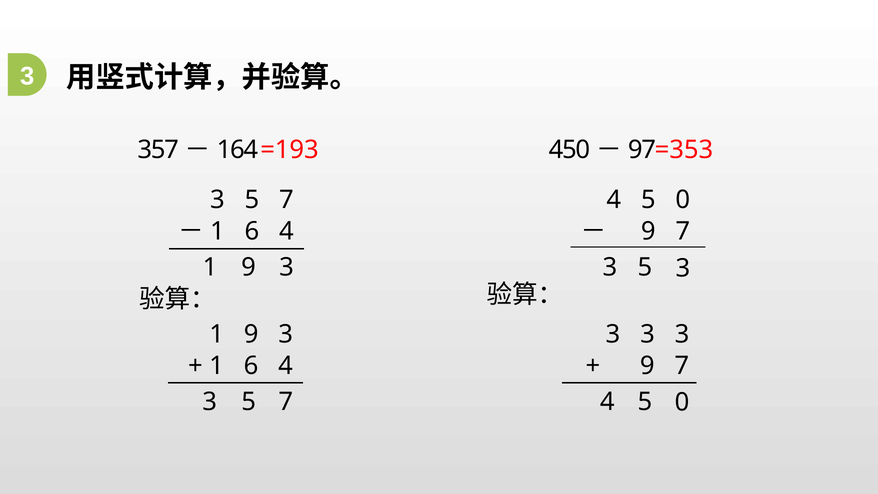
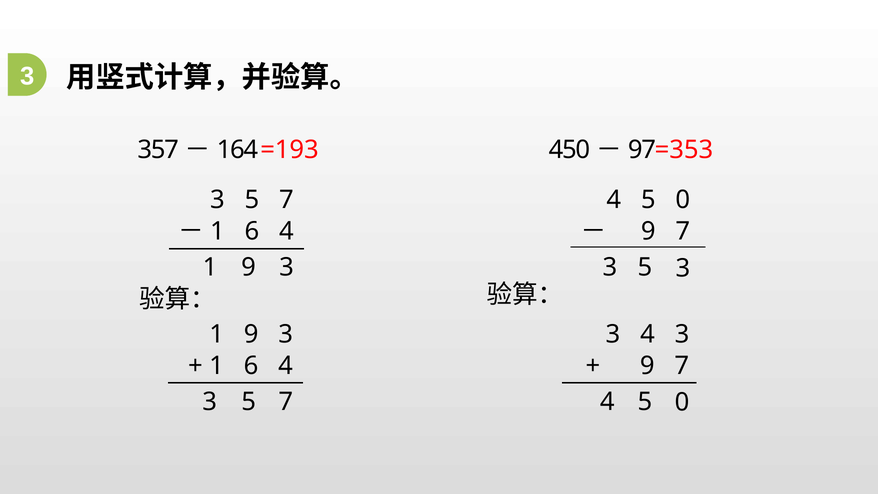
3 at (647, 334): 3 -> 4
